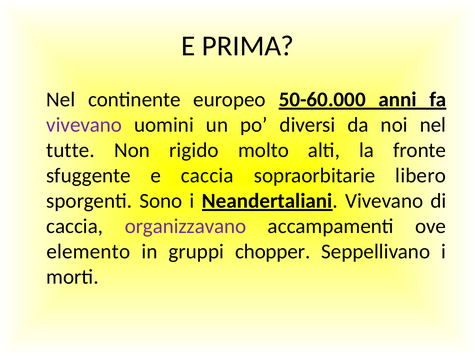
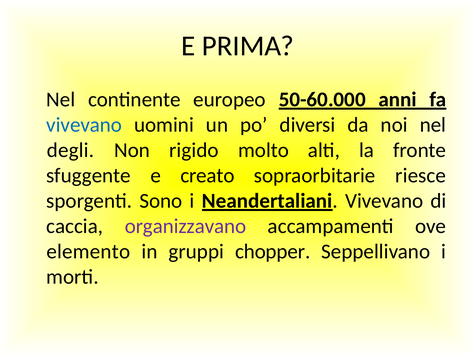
vivevano at (84, 125) colour: purple -> blue
tutte: tutte -> degli
e caccia: caccia -> creato
libero: libero -> riesce
